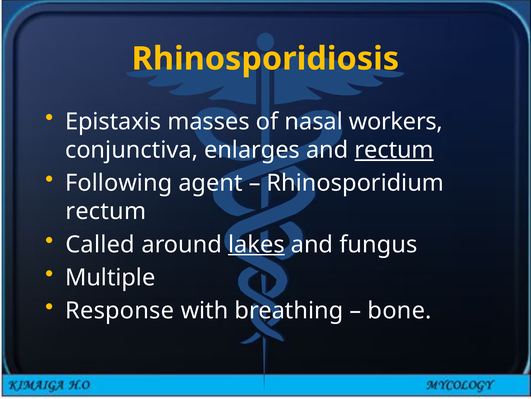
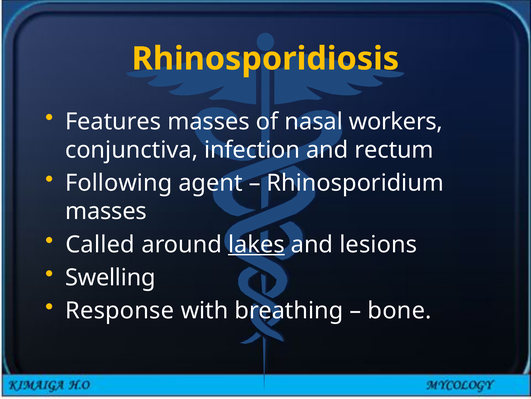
Epistaxis: Epistaxis -> Features
enlarges: enlarges -> infection
rectum at (394, 150) underline: present -> none
rectum at (106, 211): rectum -> masses
fungus: fungus -> lesions
Multiple: Multiple -> Swelling
